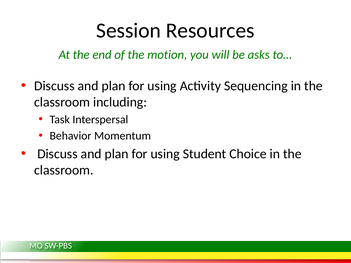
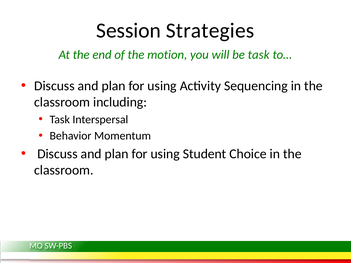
Resources: Resources -> Strategies
be asks: asks -> task
